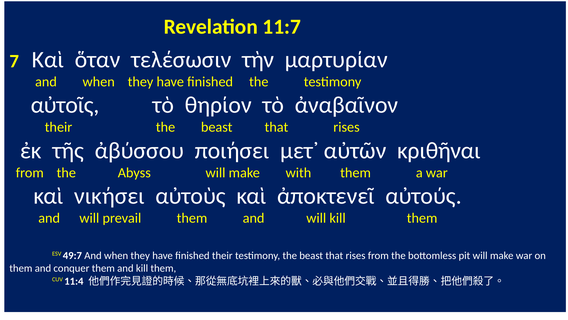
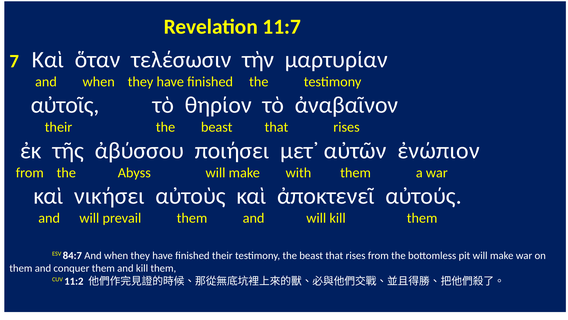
κριθῆναι: κριθῆναι -> ἐνώπιον
49:7: 49:7 -> 84:7
11:4: 11:4 -> 11:2
